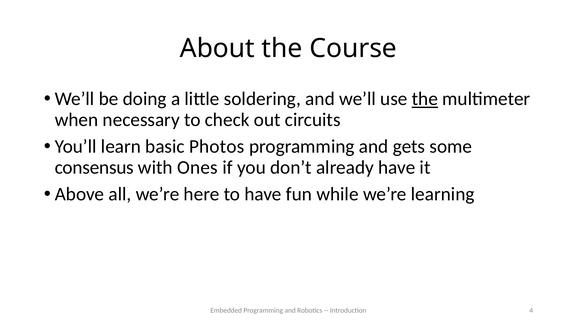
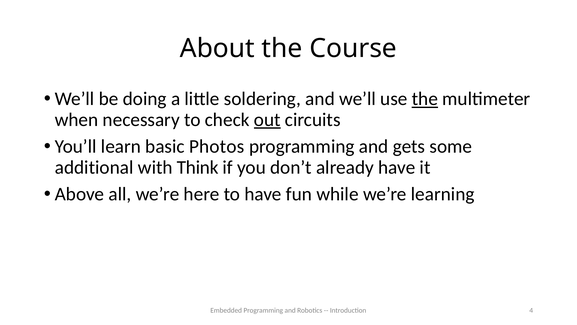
out underline: none -> present
consensus: consensus -> additional
Ones: Ones -> Think
